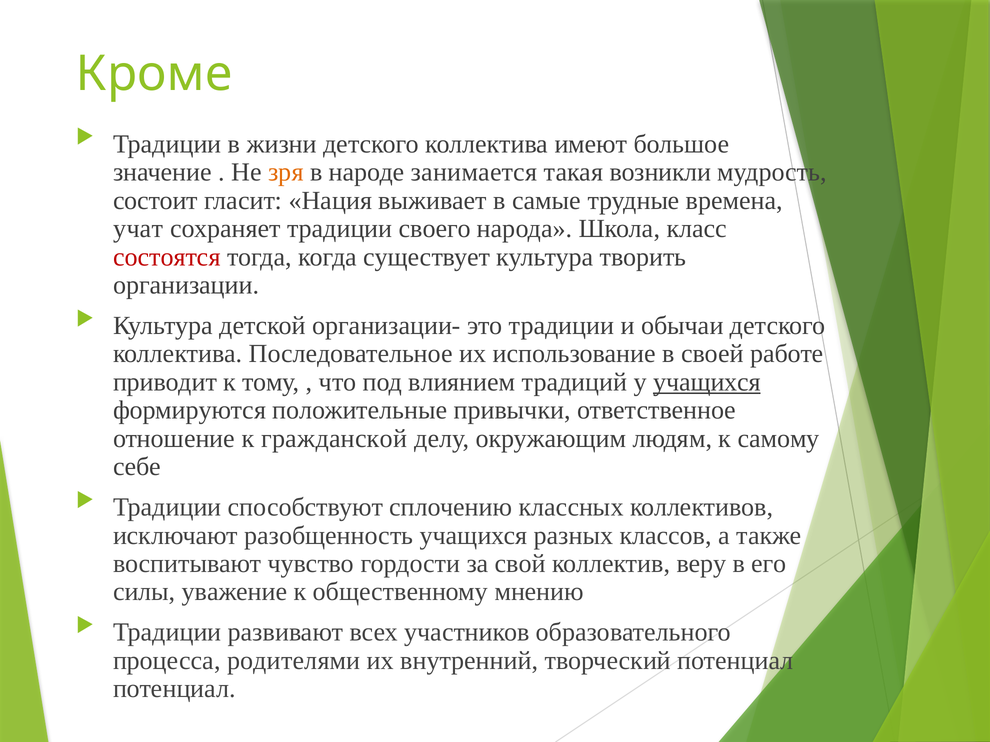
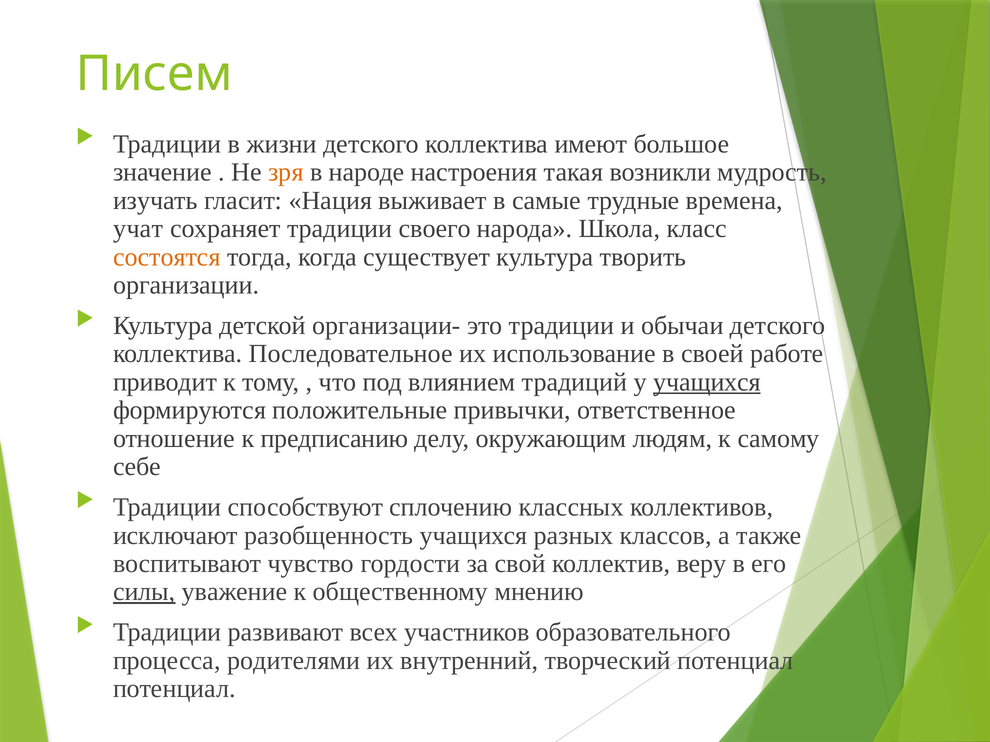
Кроме: Кроме -> Писем
занимается: занимается -> настроения
состоит: состоит -> изучать
состоятся colour: red -> orange
гражданской: гражданской -> предписанию
силы underline: none -> present
